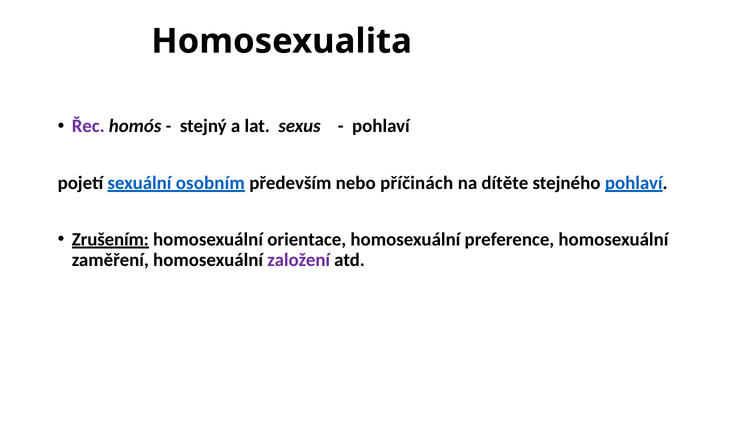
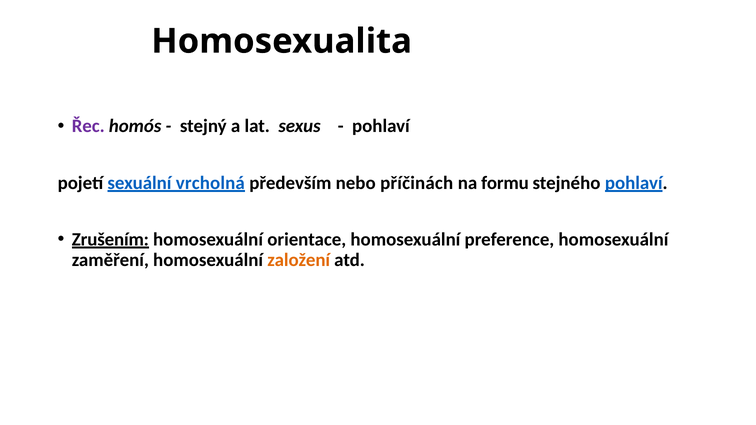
osobním: osobním -> vrcholná
dítěte: dítěte -> formu
založení colour: purple -> orange
